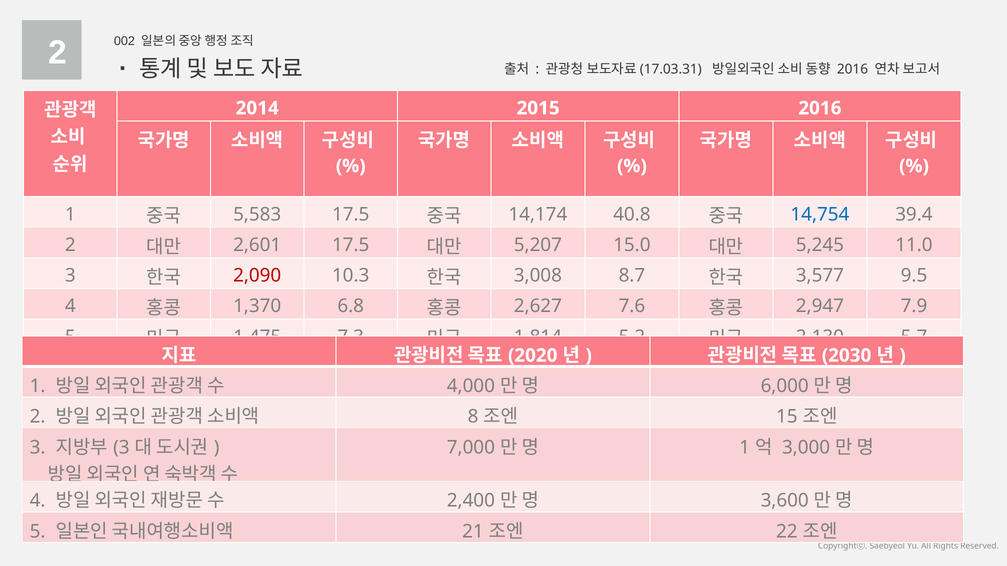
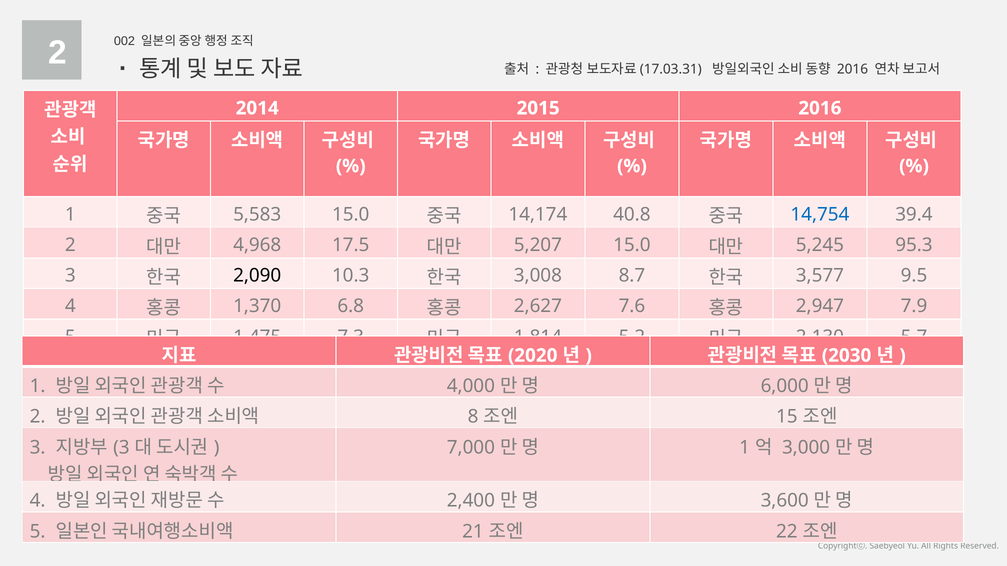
5,583 17.5: 17.5 -> 15.0
2,601: 2,601 -> 4,968
11.0: 11.0 -> 95.3
2,090 colour: red -> black
